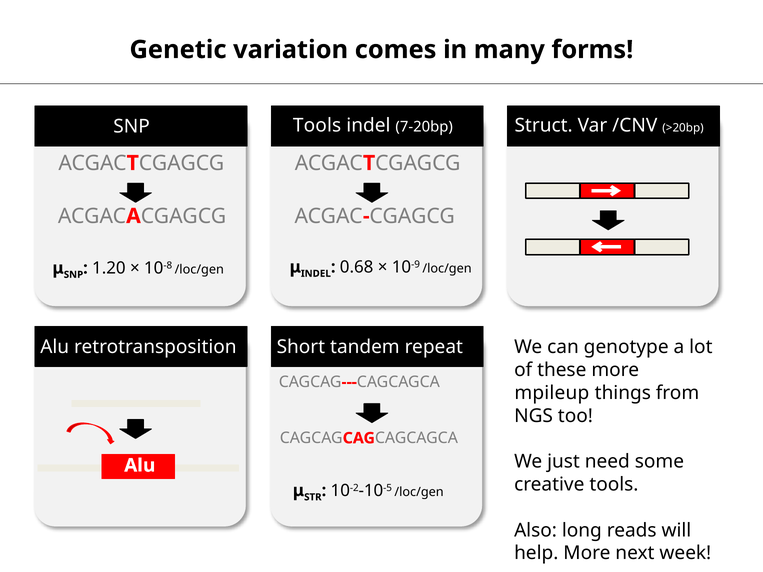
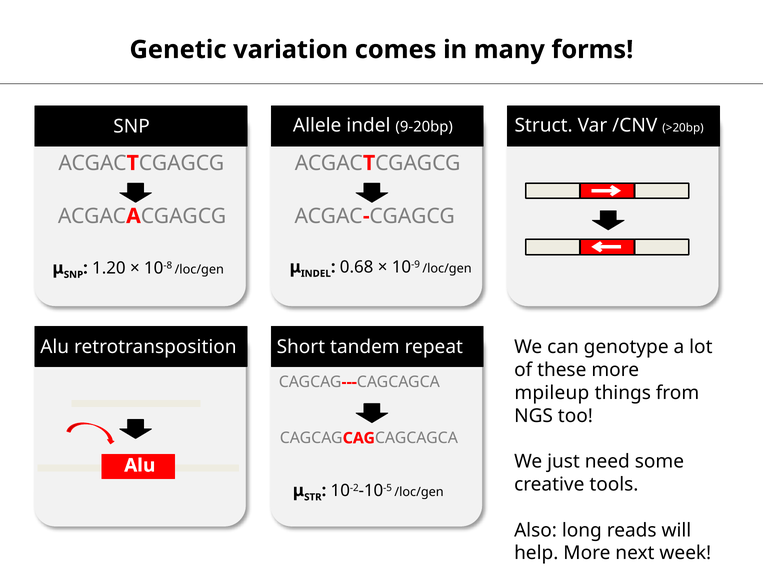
Tools at (317, 126): Tools -> Allele
7-20bp: 7-20bp -> 9-20bp
